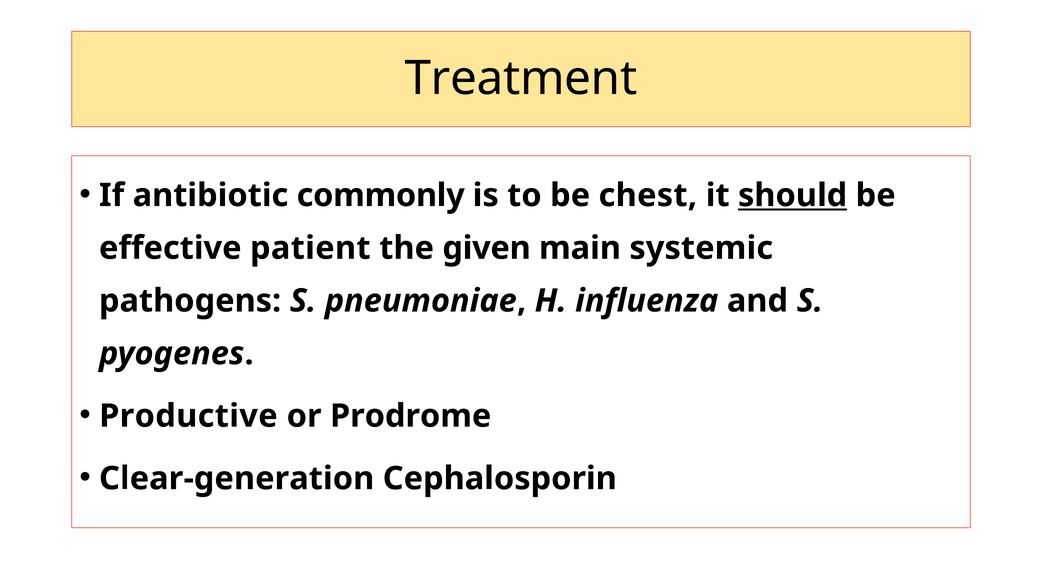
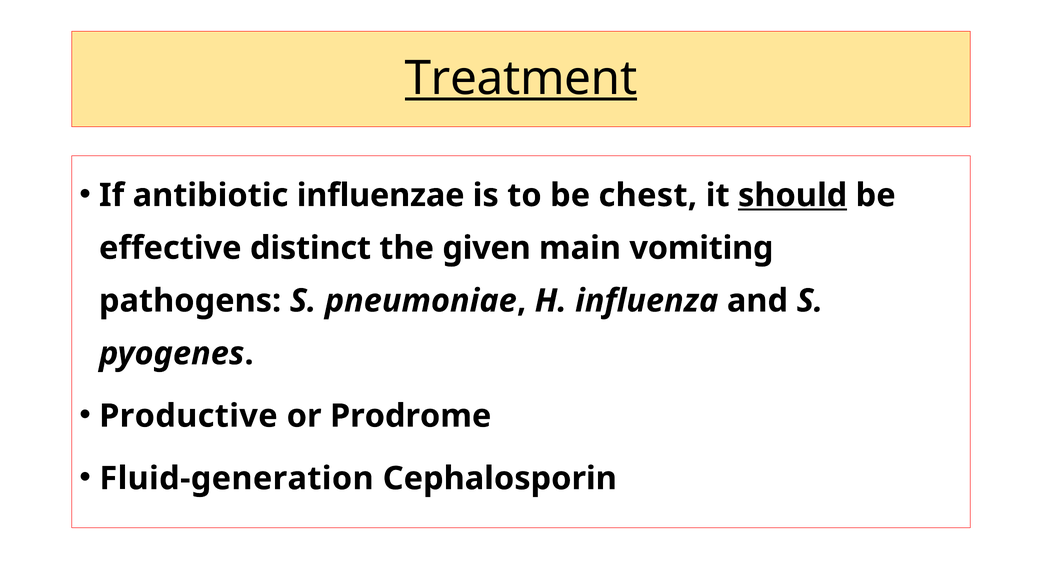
Treatment underline: none -> present
commonly: commonly -> influenzae
patient: patient -> distinct
systemic: systemic -> vomiting
Clear-generation: Clear-generation -> Fluid-generation
